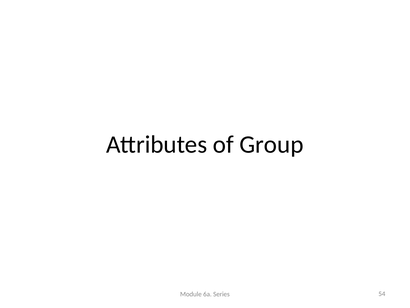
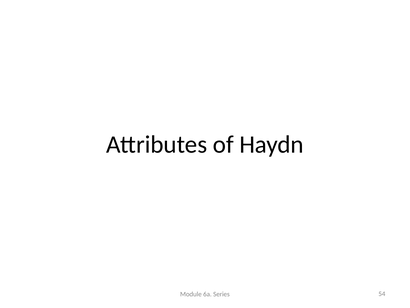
Group: Group -> Haydn
